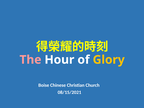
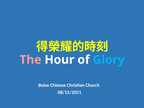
Glory colour: yellow -> light blue
